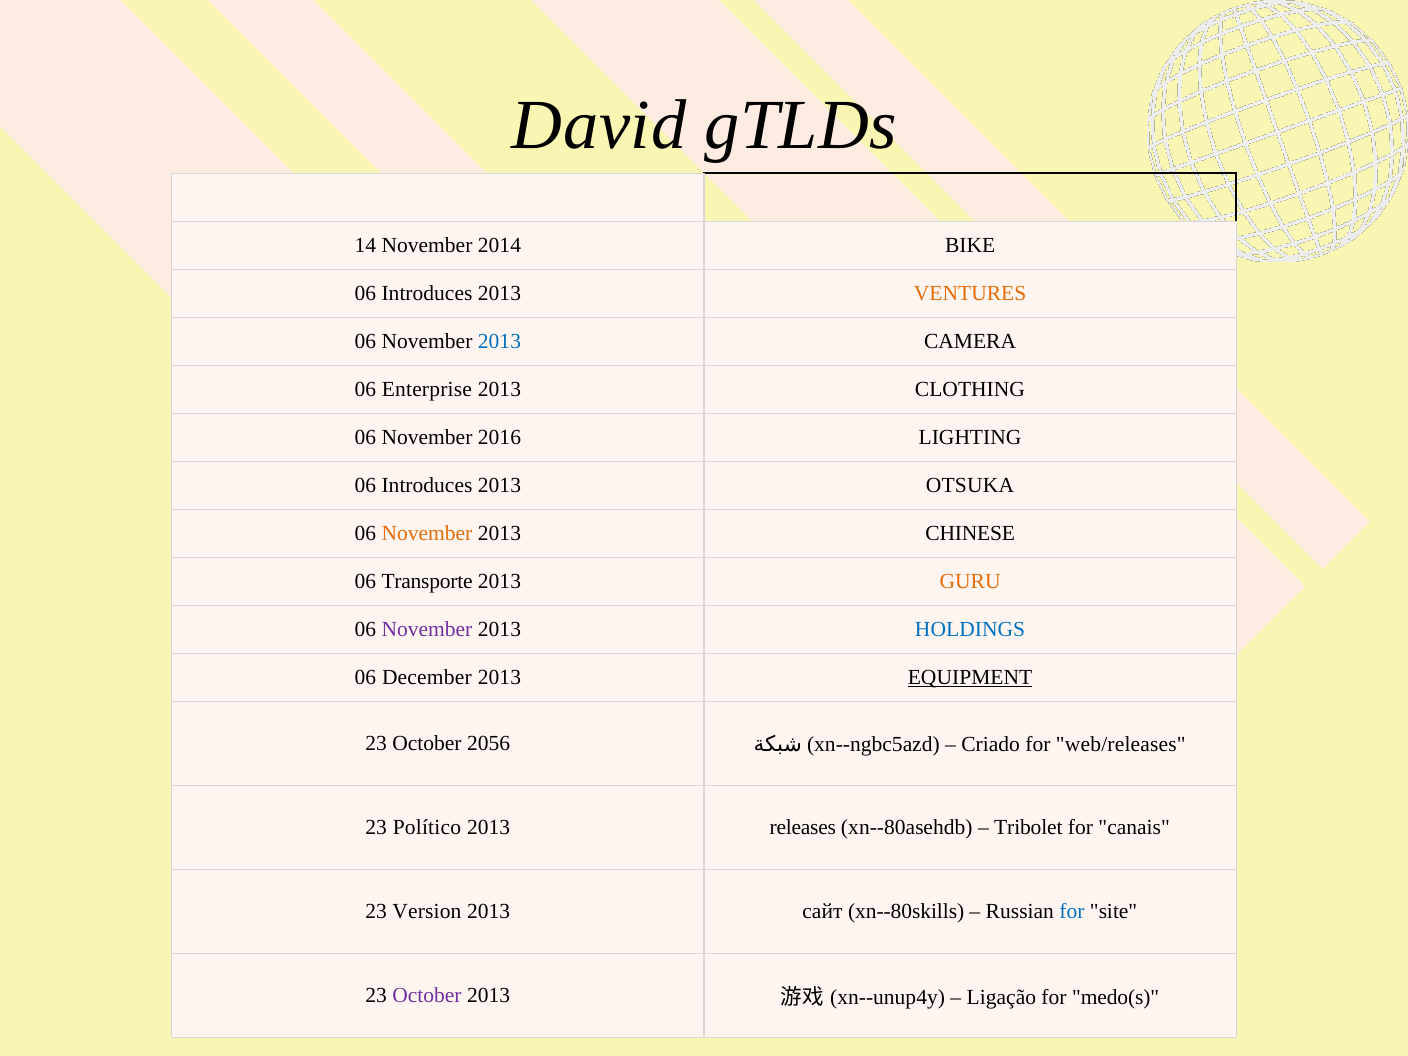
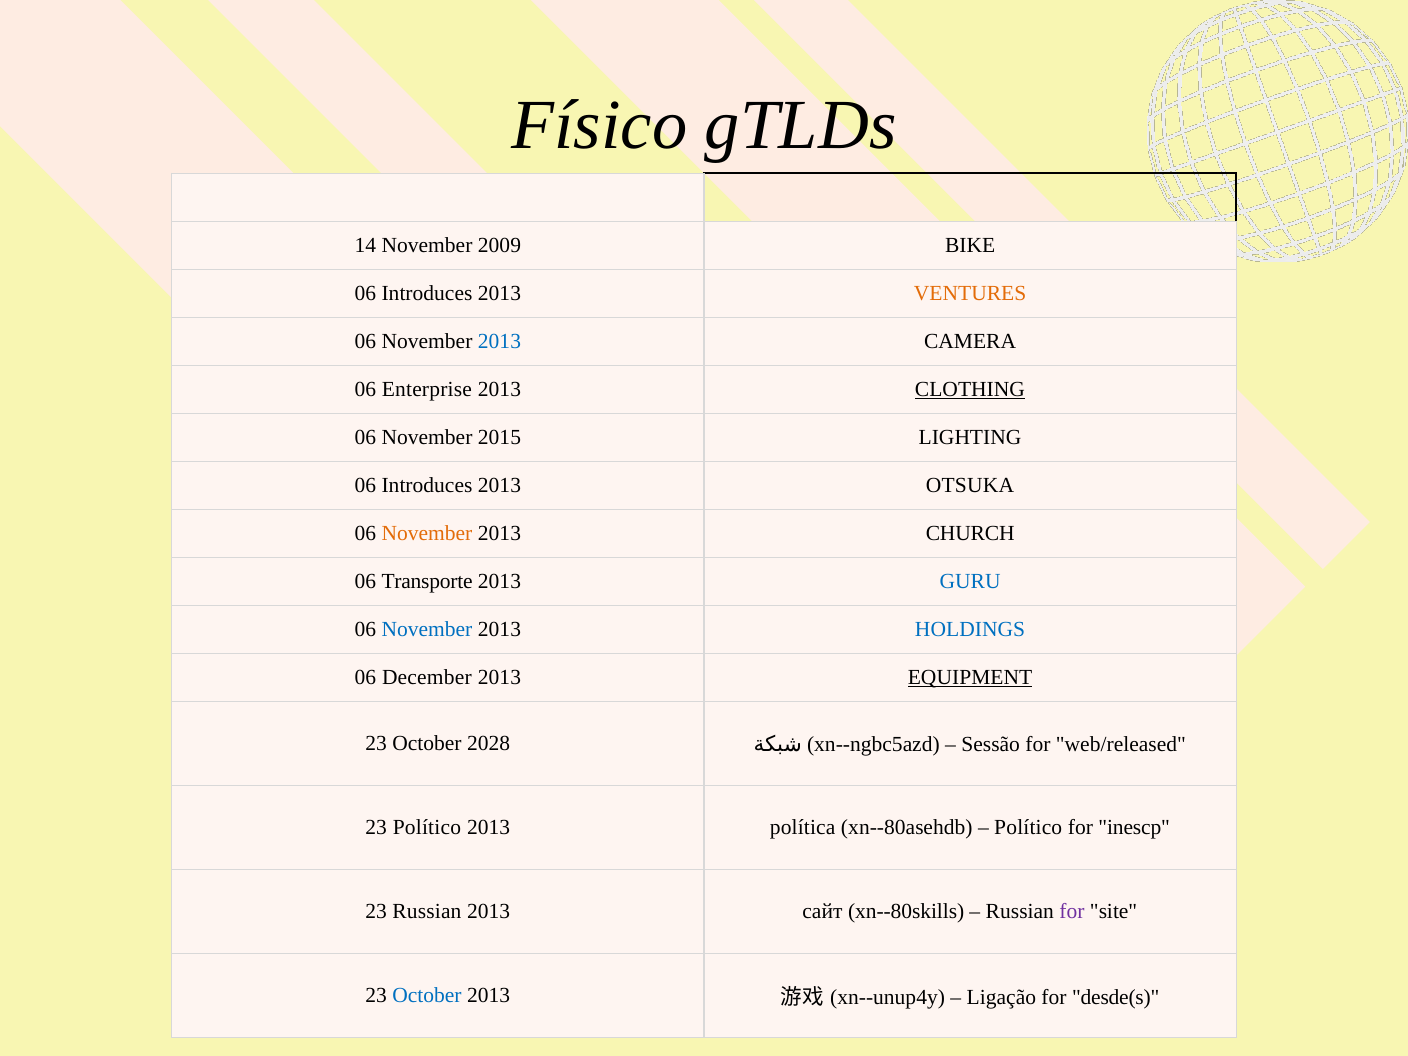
David: David -> Físico
2014: 2014 -> 2009
CLOTHING underline: none -> present
2016: 2016 -> 2015
CHINESE: CHINESE -> CHURCH
GURU colour: orange -> blue
November at (427, 629) colour: purple -> blue
2056: 2056 -> 2028
Criado: Criado -> Sessão
web/releases: web/releases -> web/released
releases: releases -> política
Tribolet at (1028, 827): Tribolet -> Político
canais: canais -> inescp
23 Version: Version -> Russian
for at (1072, 911) colour: blue -> purple
October at (427, 996) colour: purple -> blue
medo(s: medo(s -> desde(s
